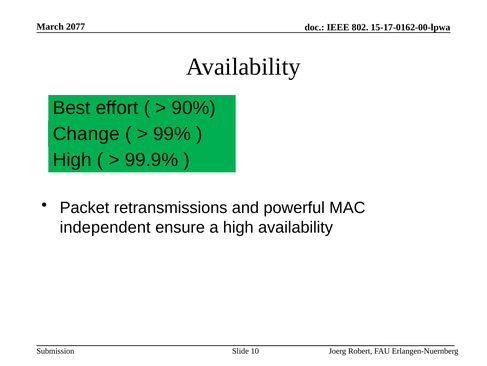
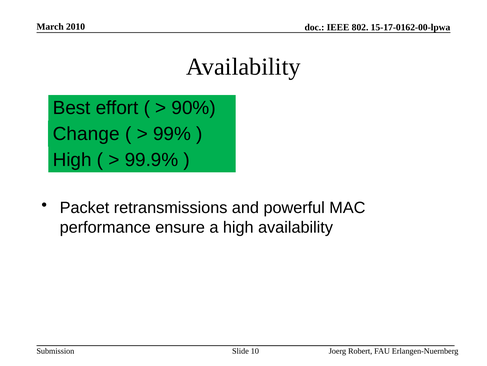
2077: 2077 -> 2010
independent: independent -> performance
